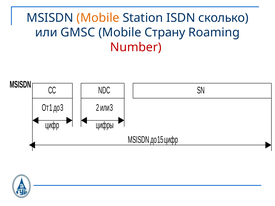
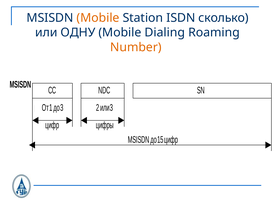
GMSC: GMSC -> ОДНУ
Страну: Страну -> Dialing
Number colour: red -> orange
